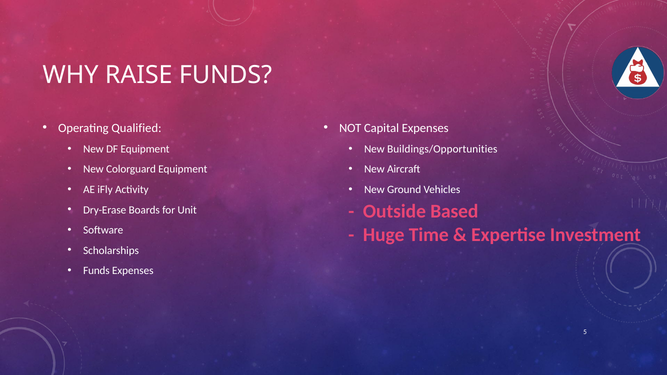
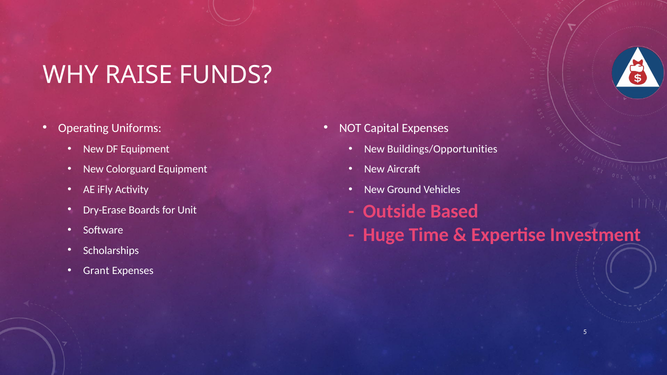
Qualified: Qualified -> Uniforms
Funds at (96, 271): Funds -> Grant
